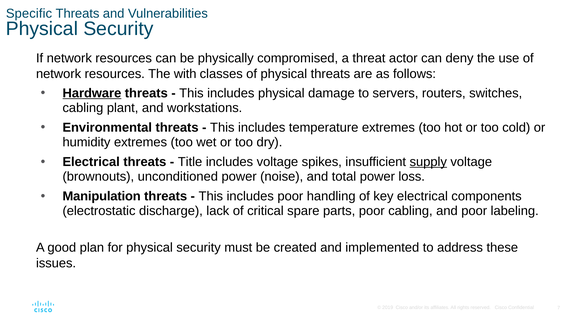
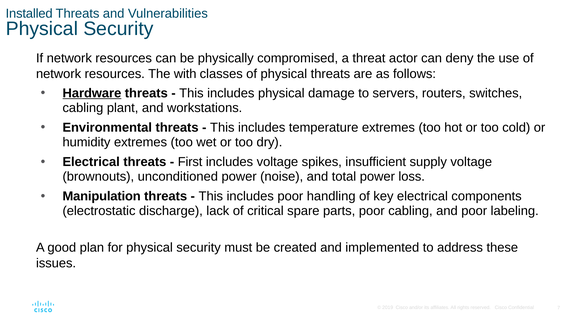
Specific: Specific -> Installed
Title: Title -> First
supply underline: present -> none
